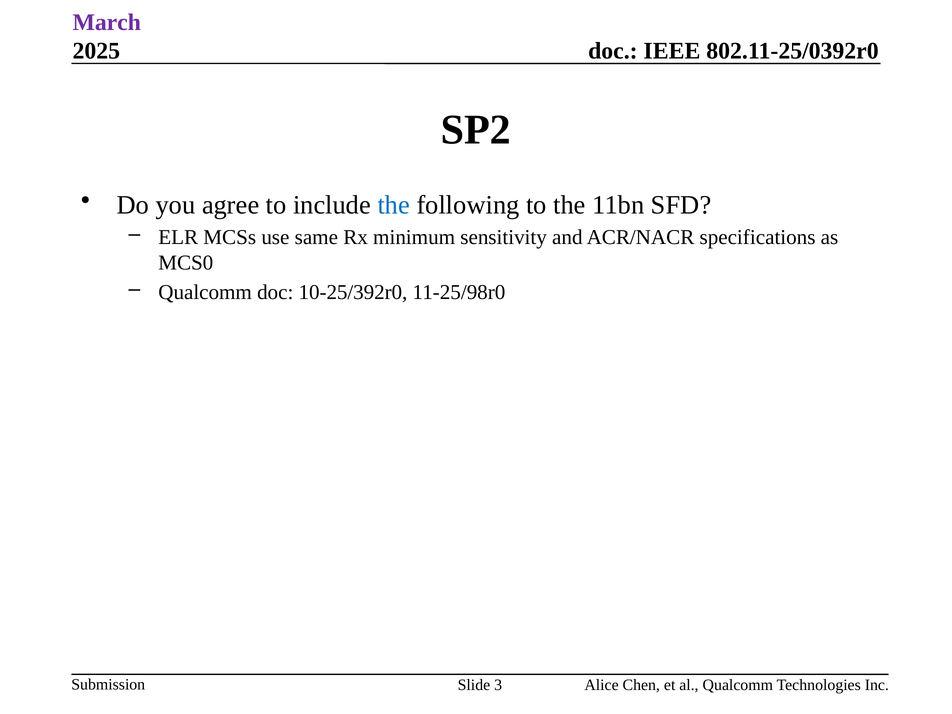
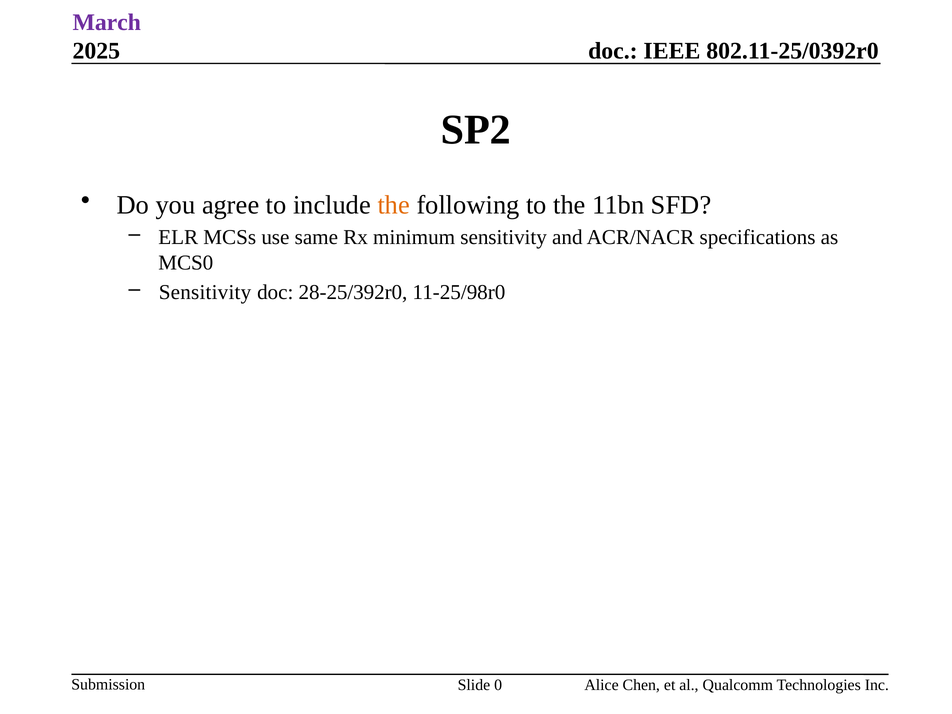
the at (394, 205) colour: blue -> orange
Qualcomm at (205, 292): Qualcomm -> Sensitivity
10-25/392r0: 10-25/392r0 -> 28-25/392r0
3: 3 -> 0
